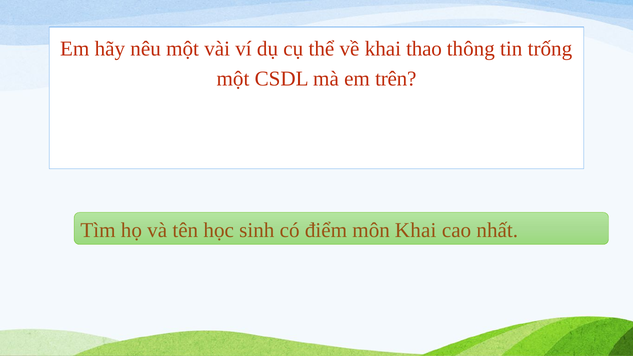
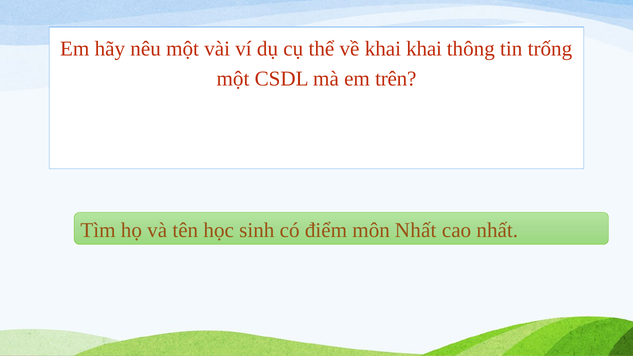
khai thao: thao -> khai
môn Khai: Khai -> Nhất
